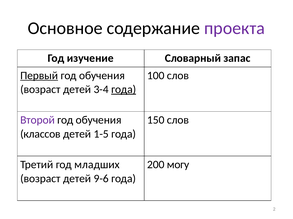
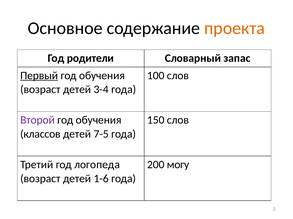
проекта colour: purple -> orange
изучение: изучение -> родители
года at (124, 90) underline: present -> none
1-5: 1-5 -> 7-5
младших: младших -> логопеда
9-6: 9-6 -> 1-6
